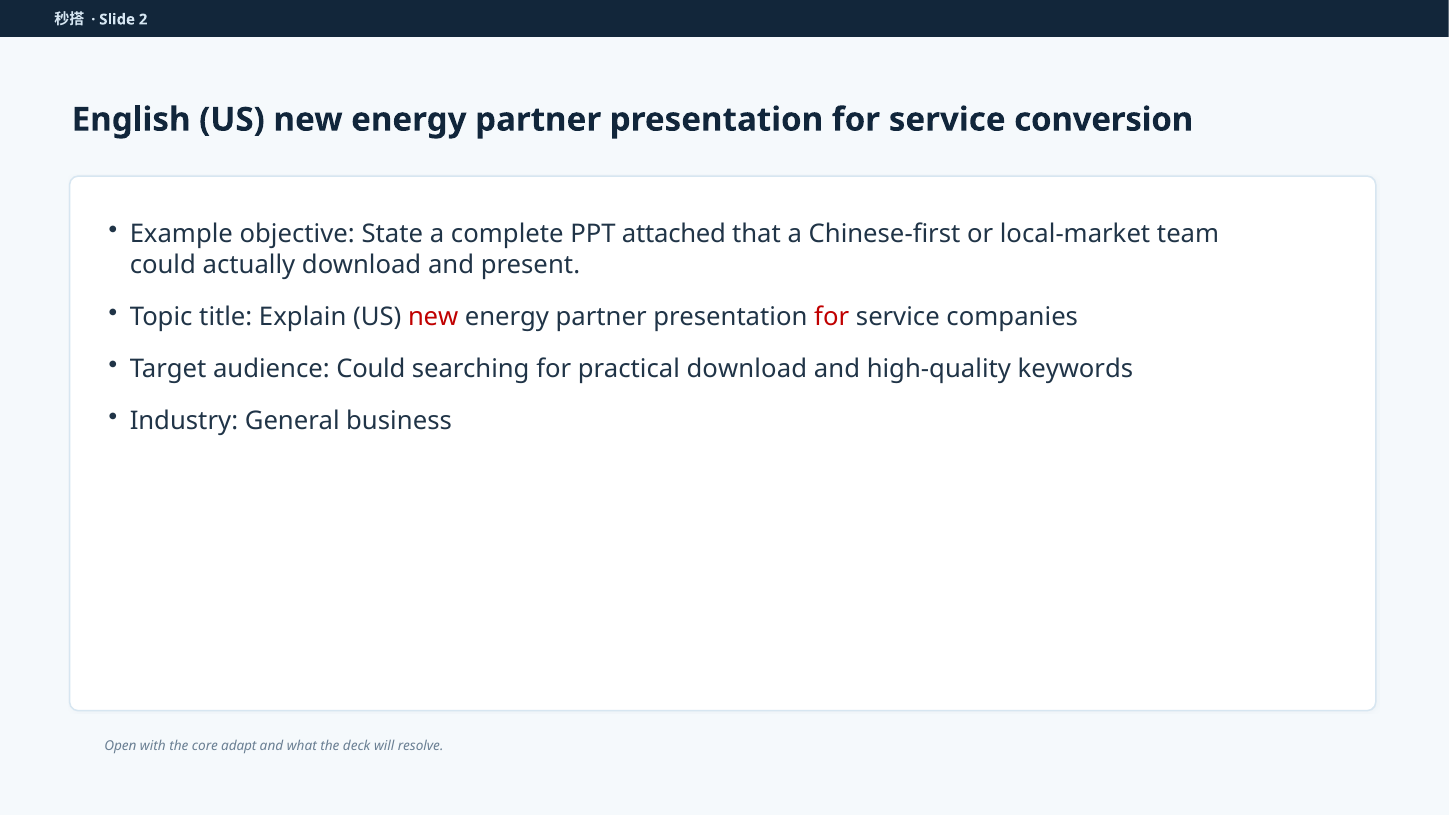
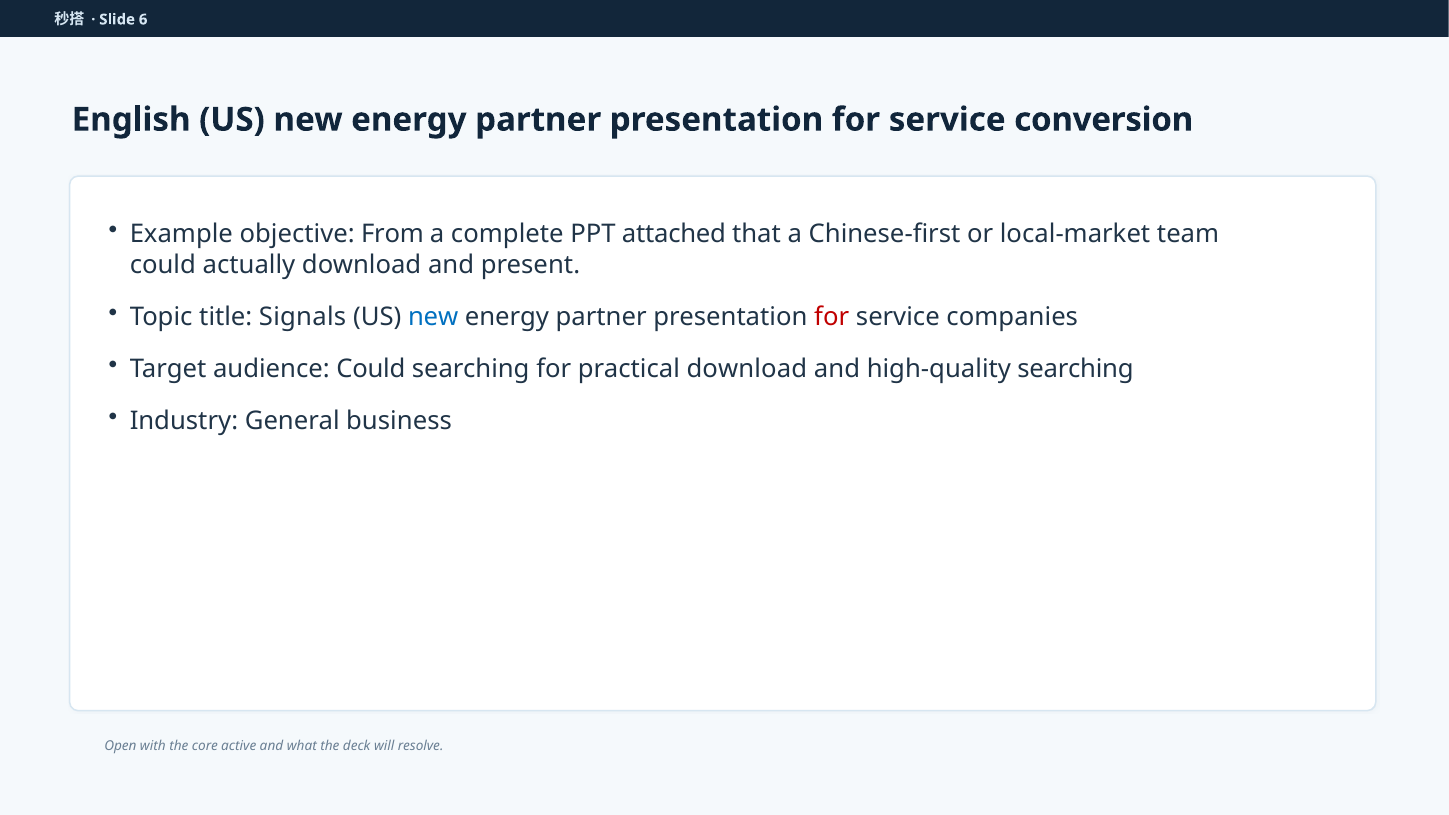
2: 2 -> 6
State: State -> From
Explain: Explain -> Signals
new at (433, 317) colour: red -> blue
high-quality keywords: keywords -> searching
adapt: adapt -> active
